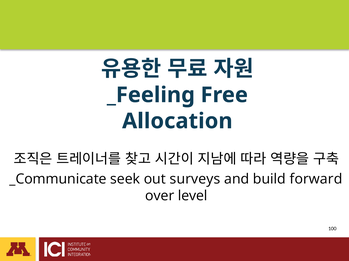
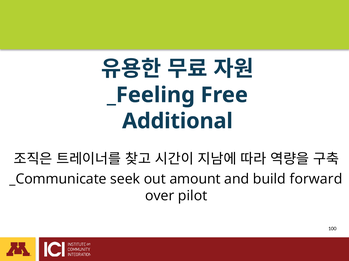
Allocation: Allocation -> Additional
surveys: surveys -> amount
level: level -> pilot
